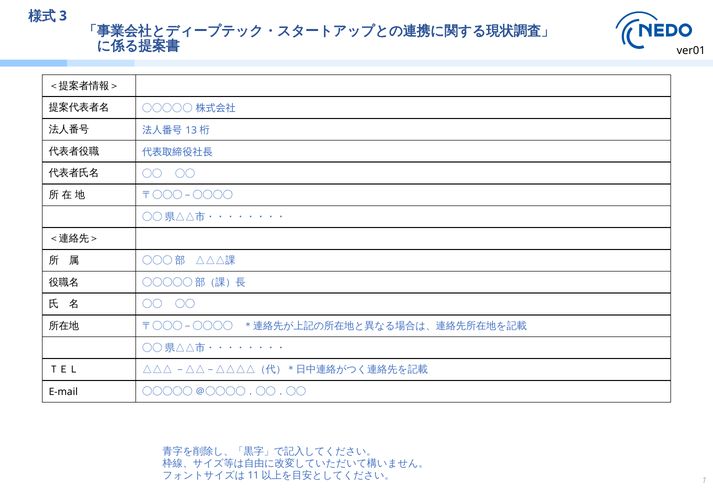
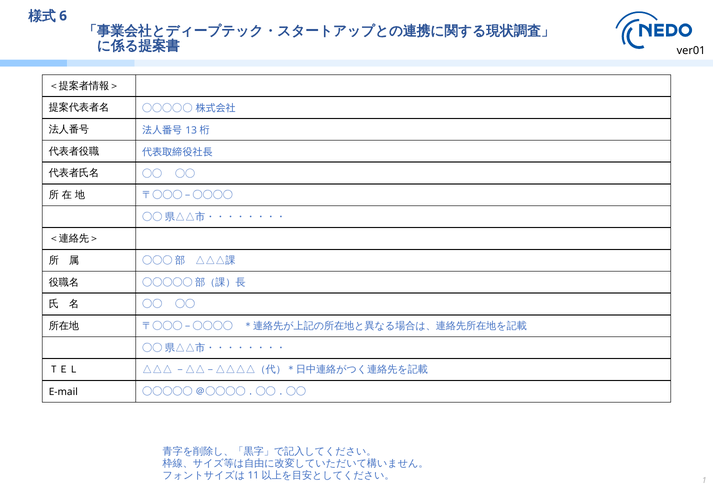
3: 3 -> 6
